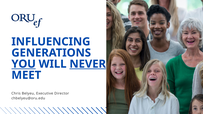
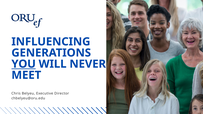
NEVER underline: present -> none
